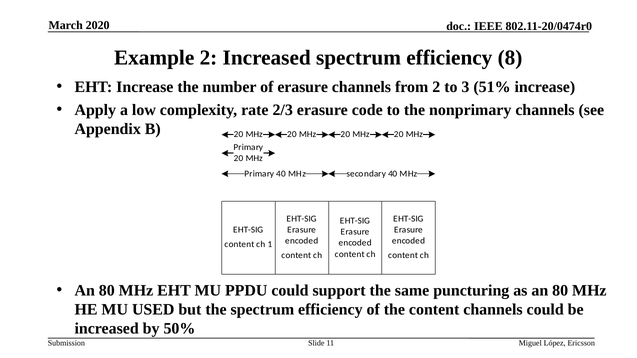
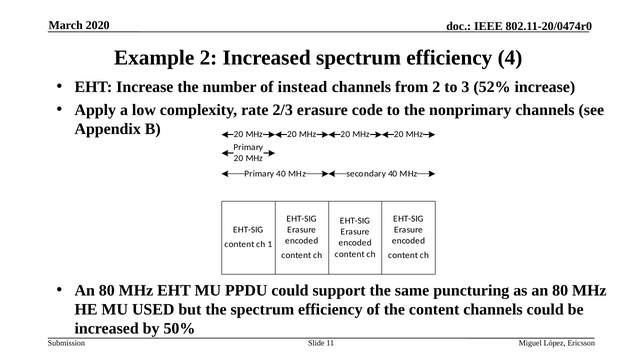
8: 8 -> 4
of erasure: erasure -> instead
51%: 51% -> 52%
